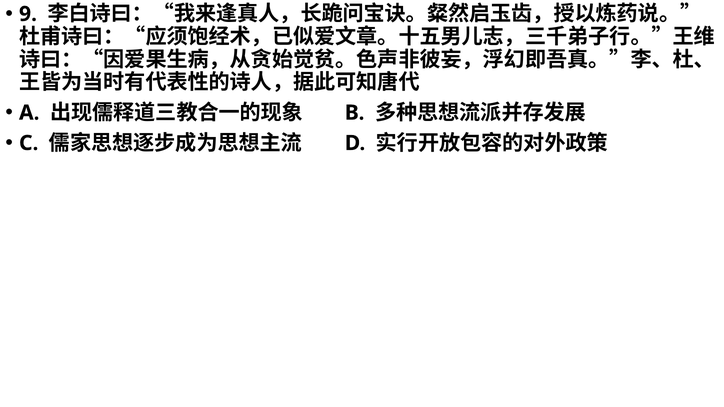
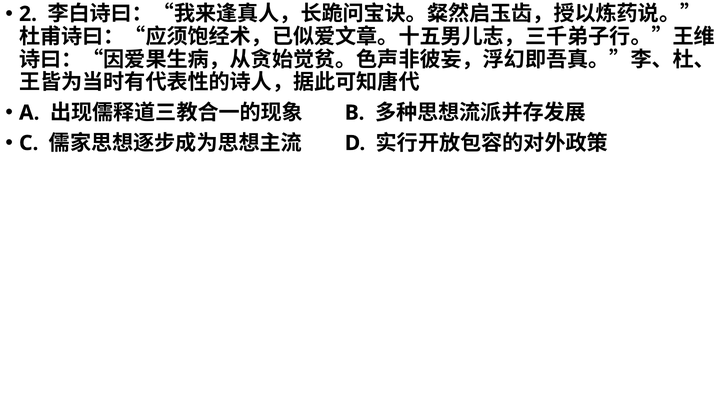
9: 9 -> 2
